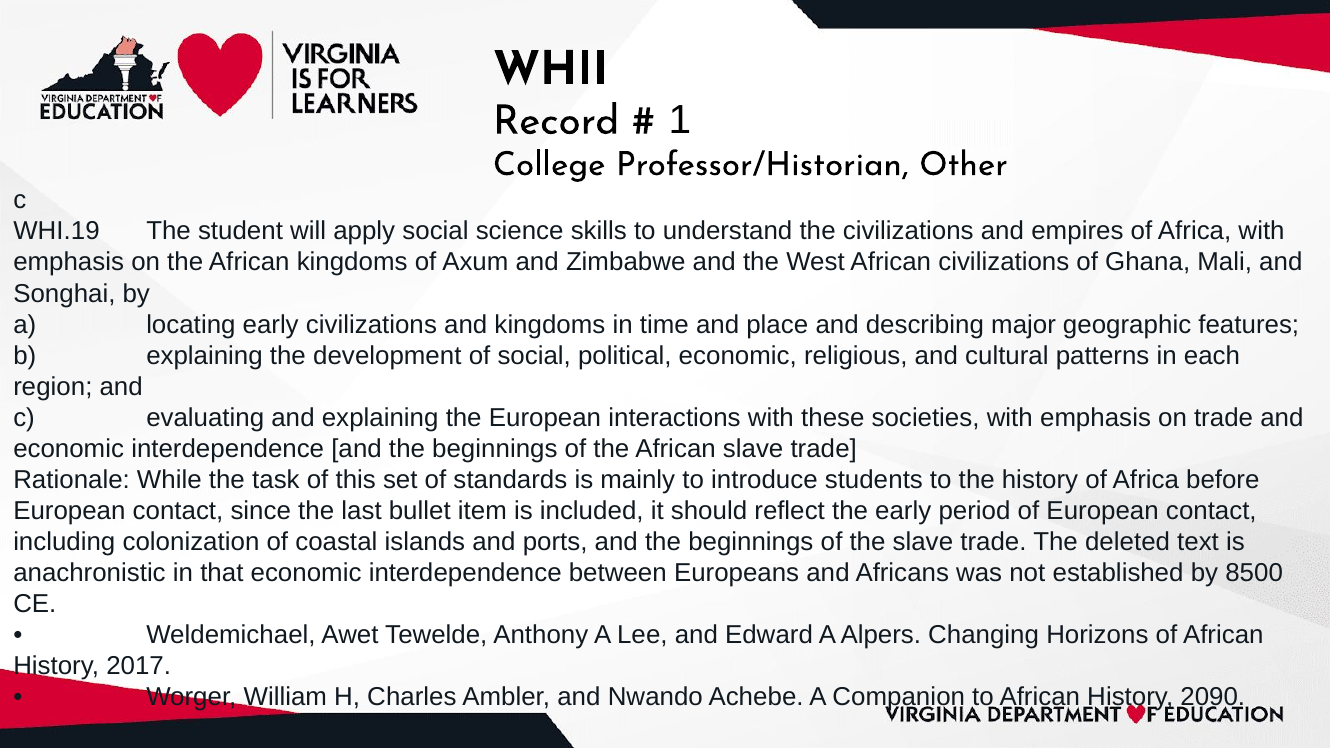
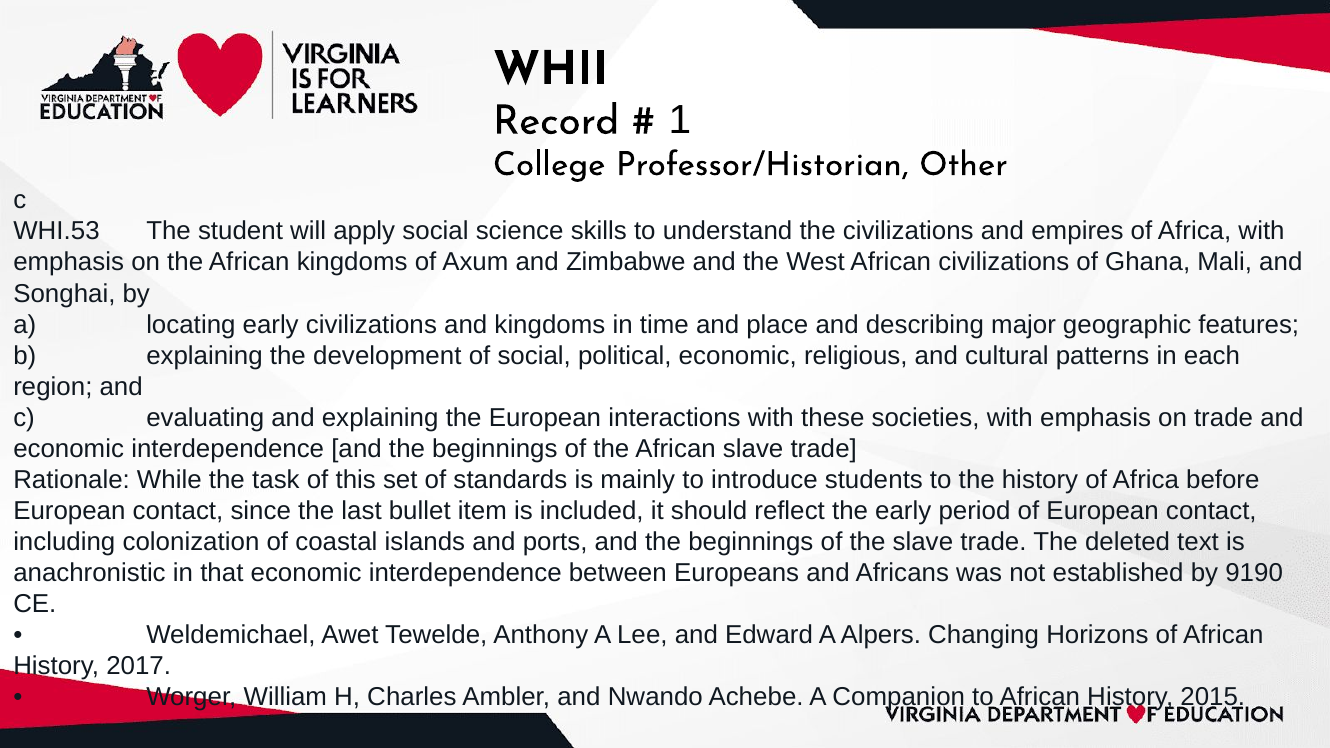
WHI.19: WHI.19 -> WHI.53
8500: 8500 -> 9190
2090: 2090 -> 2015
